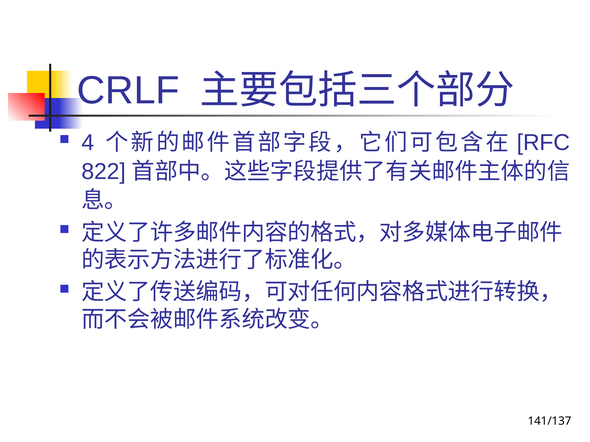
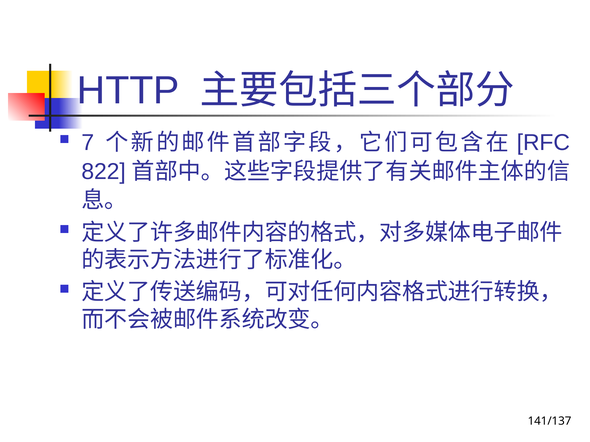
CRLF: CRLF -> HTTP
4: 4 -> 7
